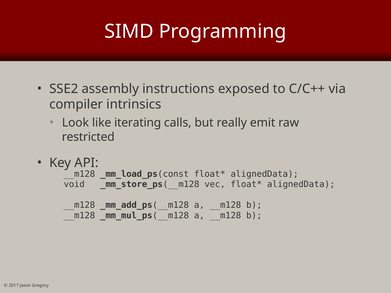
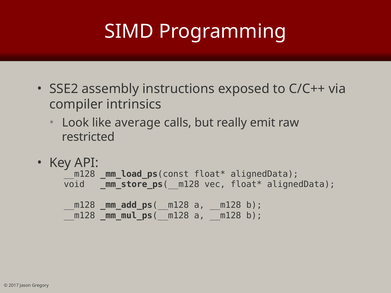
iterating: iterating -> average
